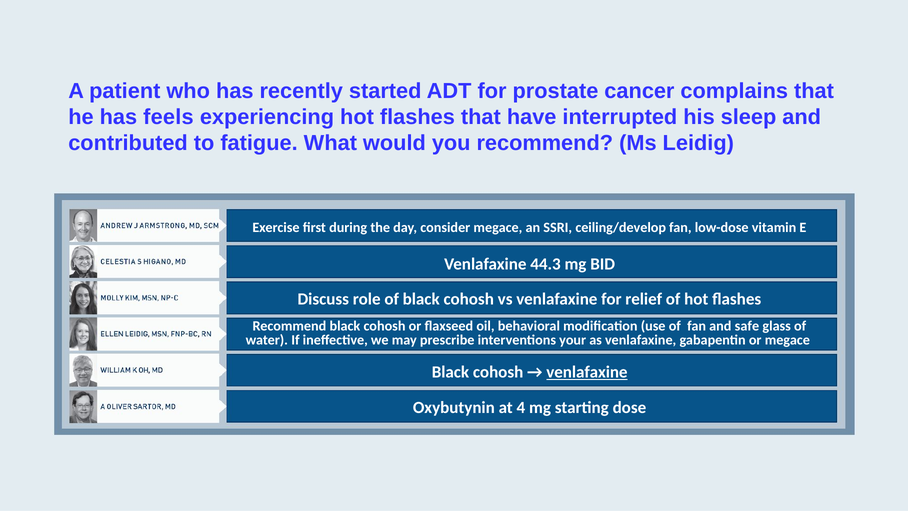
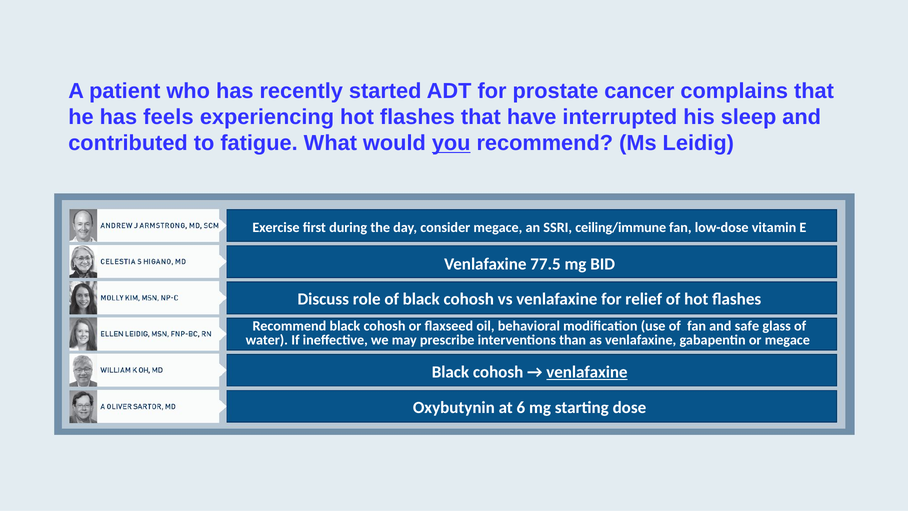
you underline: none -> present
ceiling/develop: ceiling/develop -> ceiling/immune
44.3: 44.3 -> 77.5
your: your -> than
4: 4 -> 6
